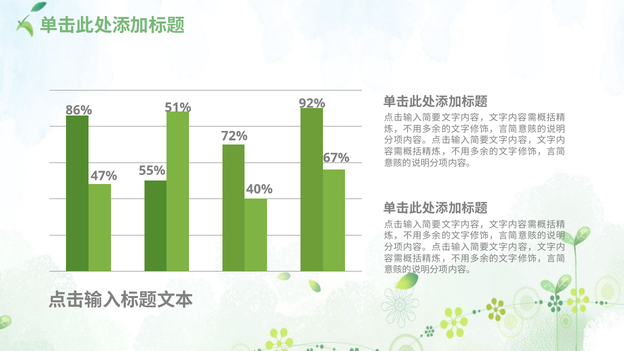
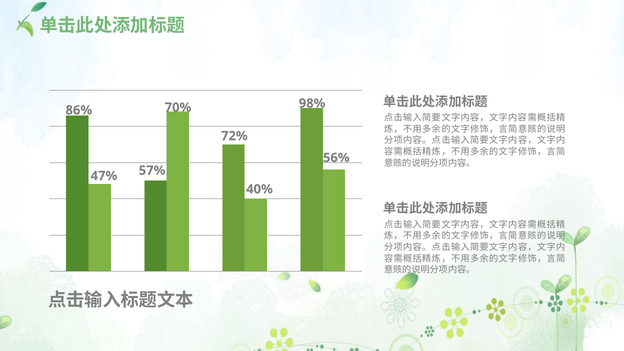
92%: 92% -> 98%
51%: 51% -> 70%
67%: 67% -> 56%
55%: 55% -> 57%
